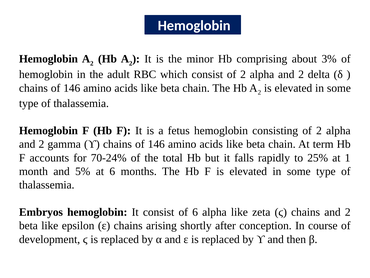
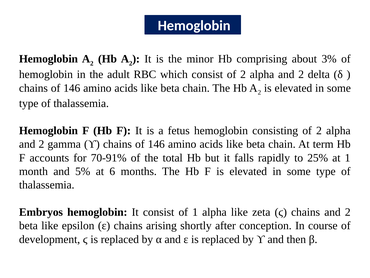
70-24%: 70-24% -> 70-91%
of 6: 6 -> 1
